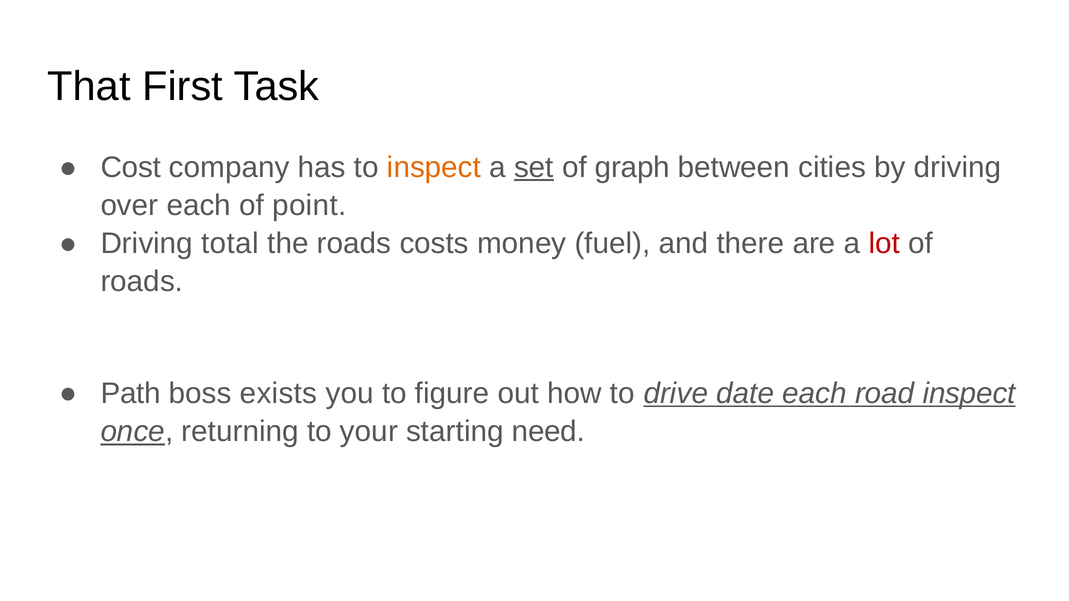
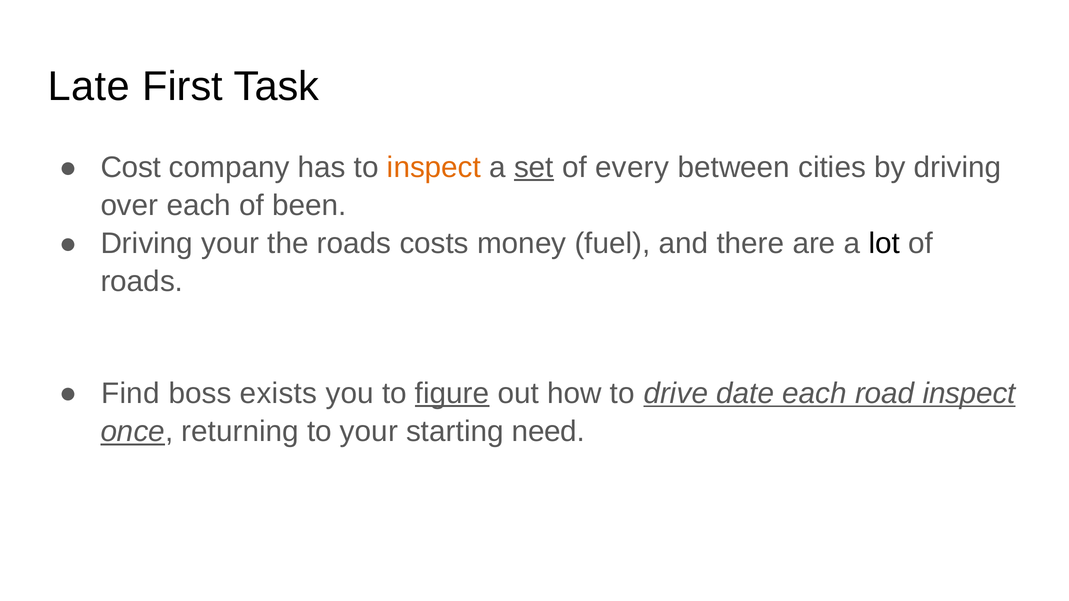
That: That -> Late
graph: graph -> every
point: point -> been
Driving total: total -> your
lot colour: red -> black
Path: Path -> Find
figure underline: none -> present
